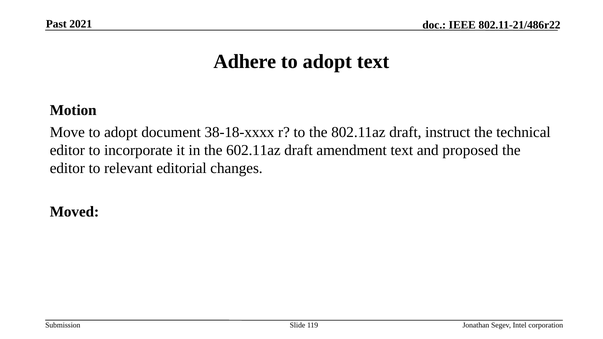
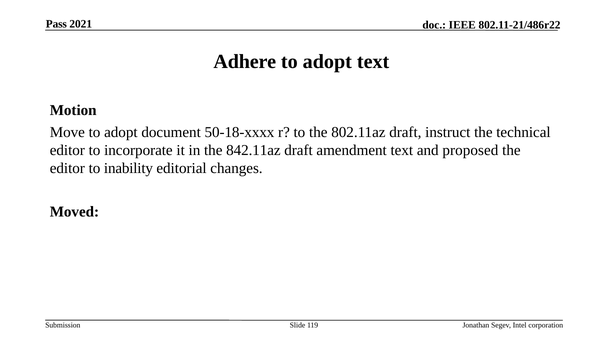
Past: Past -> Pass
38-18-xxxx: 38-18-xxxx -> 50-18-xxxx
602.11az: 602.11az -> 842.11az
relevant: relevant -> inability
